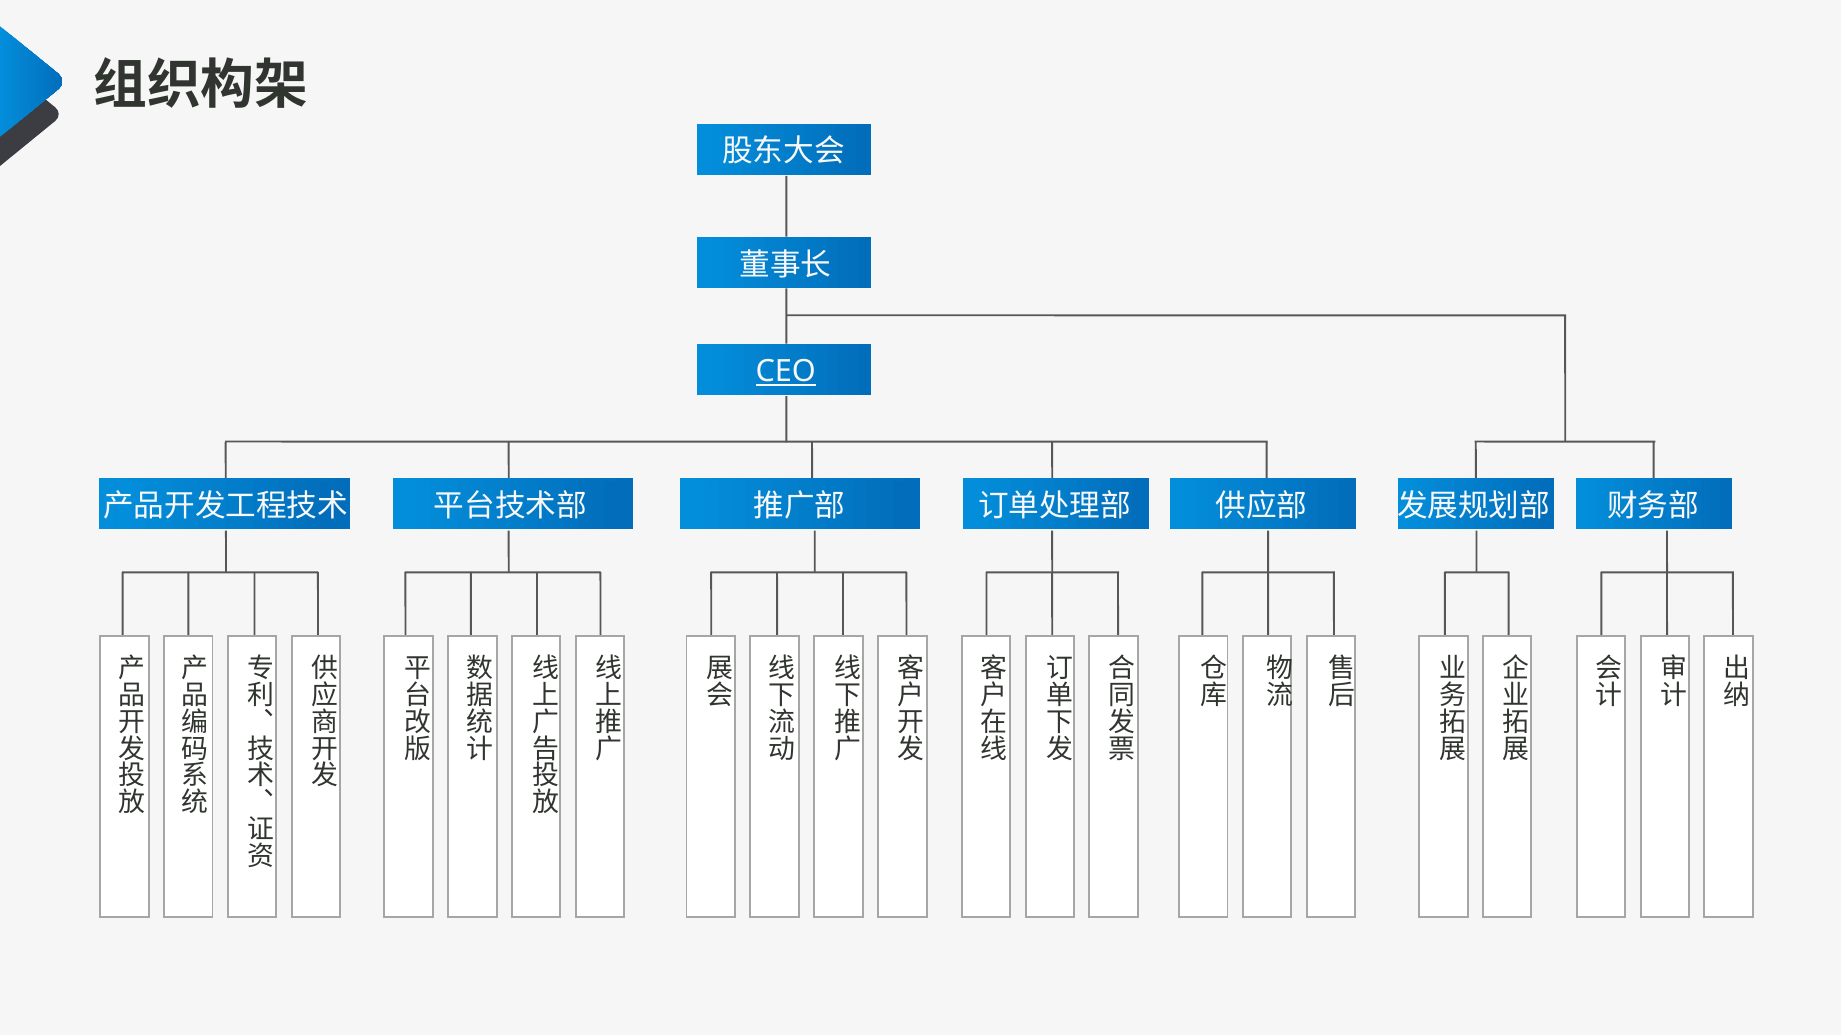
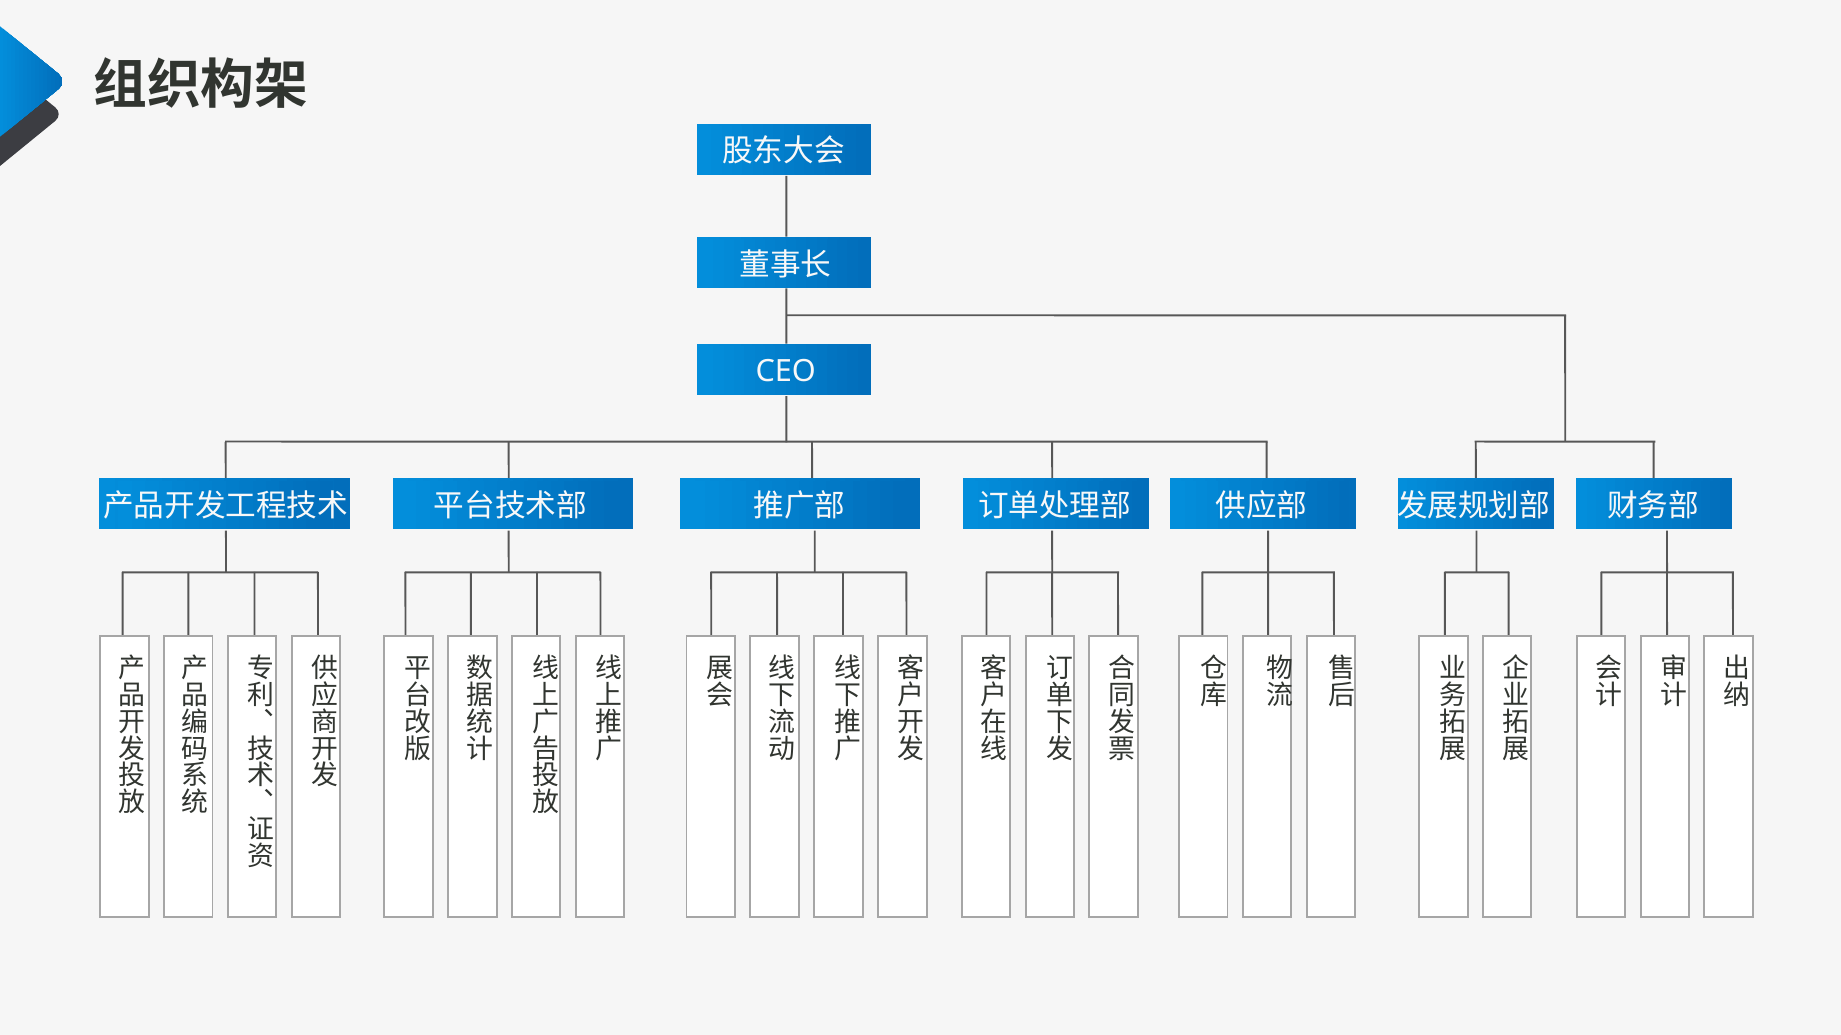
CEO underline: present -> none
